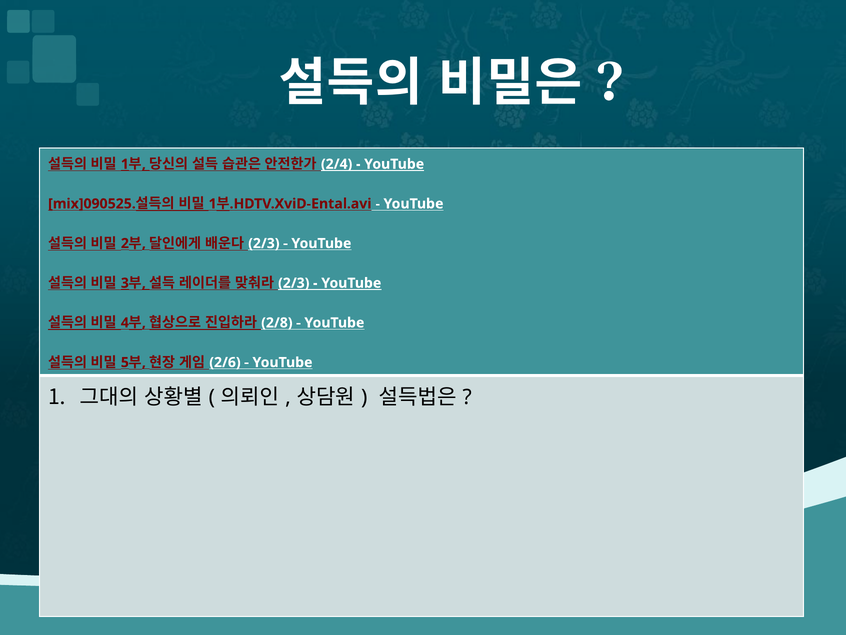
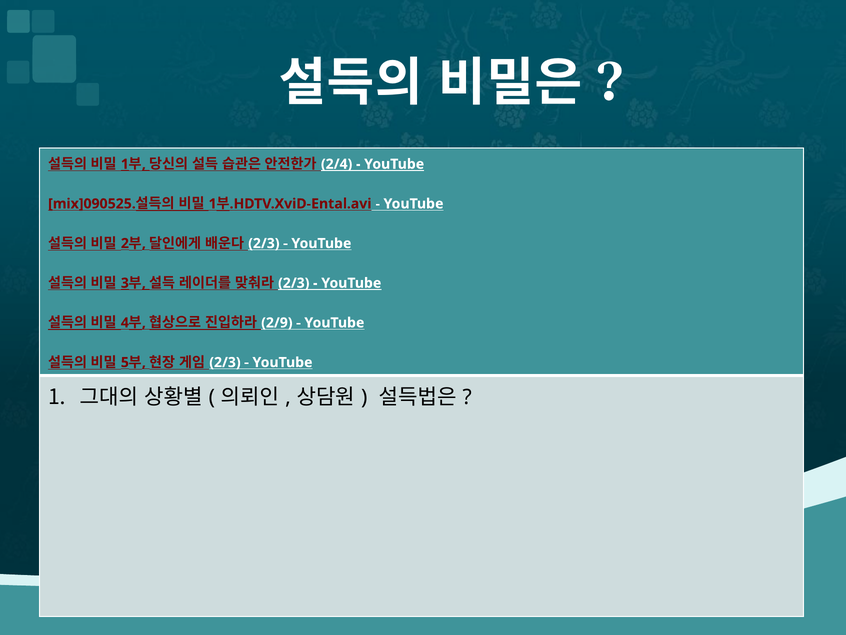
2/8: 2/8 -> 2/9
2/6 at (225, 362): 2/6 -> 2/3
